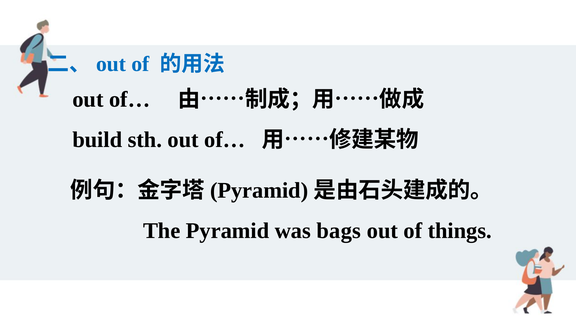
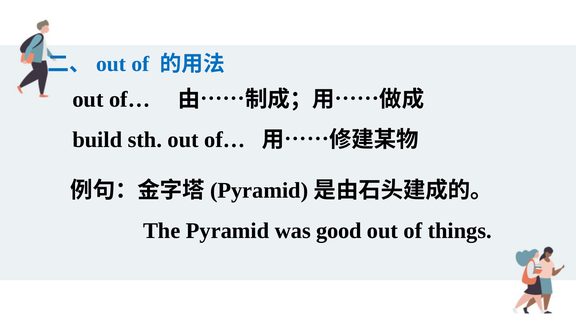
bags: bags -> good
